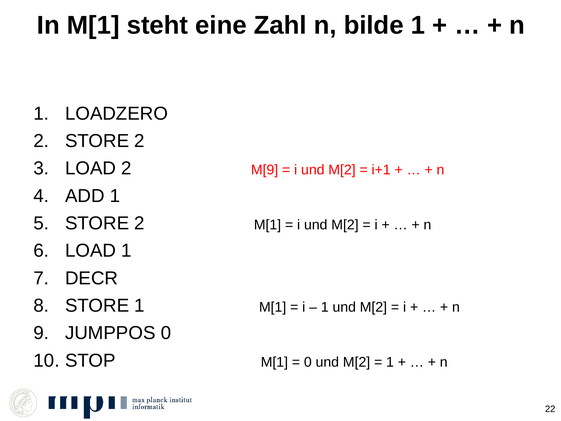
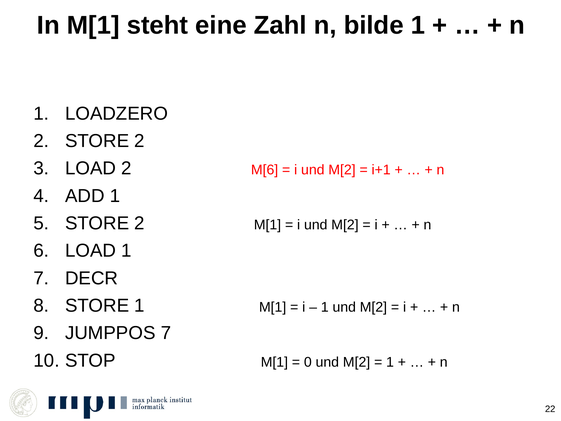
M[9: M[9 -> M[6
JUMPPOS 0: 0 -> 7
